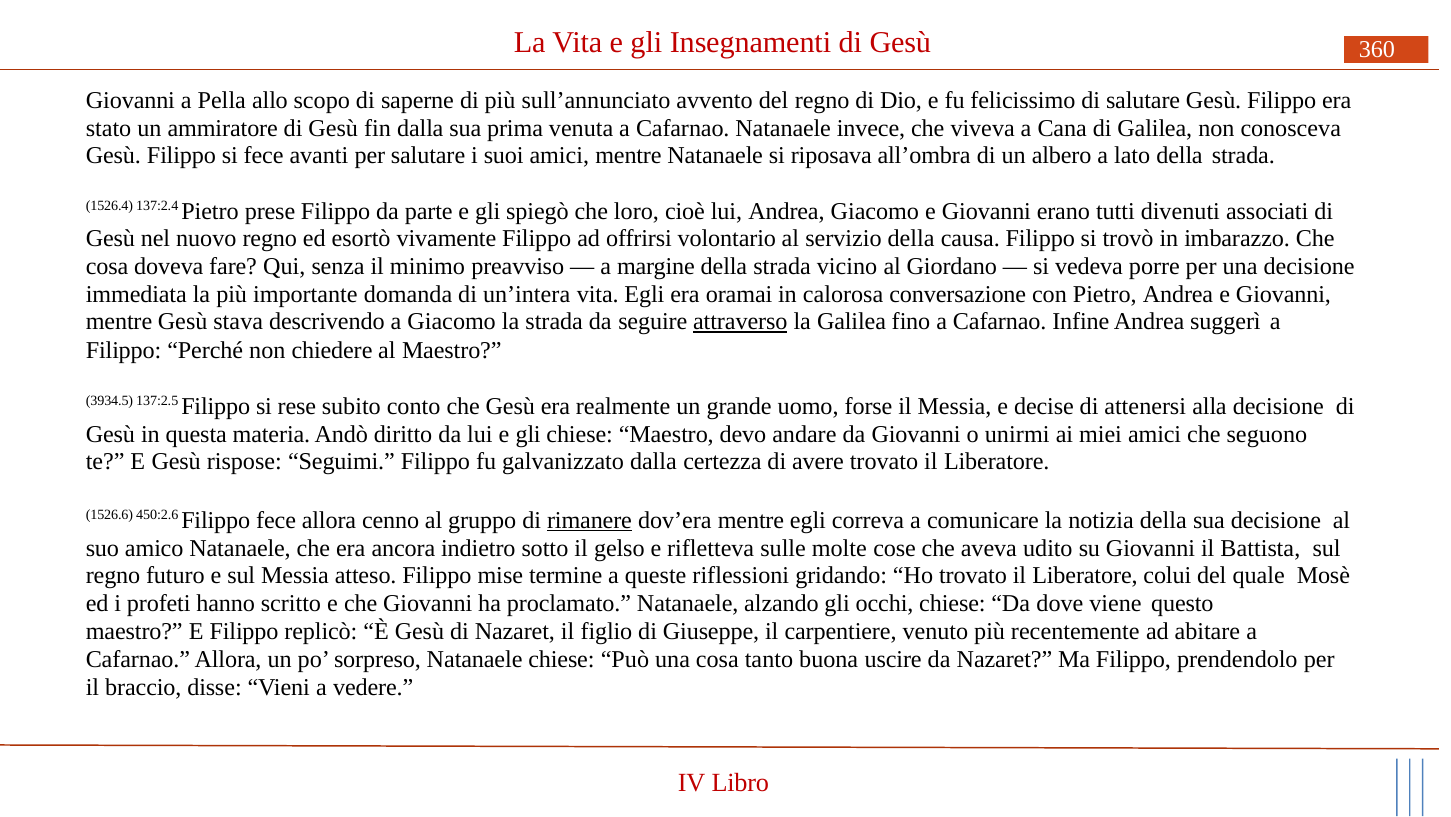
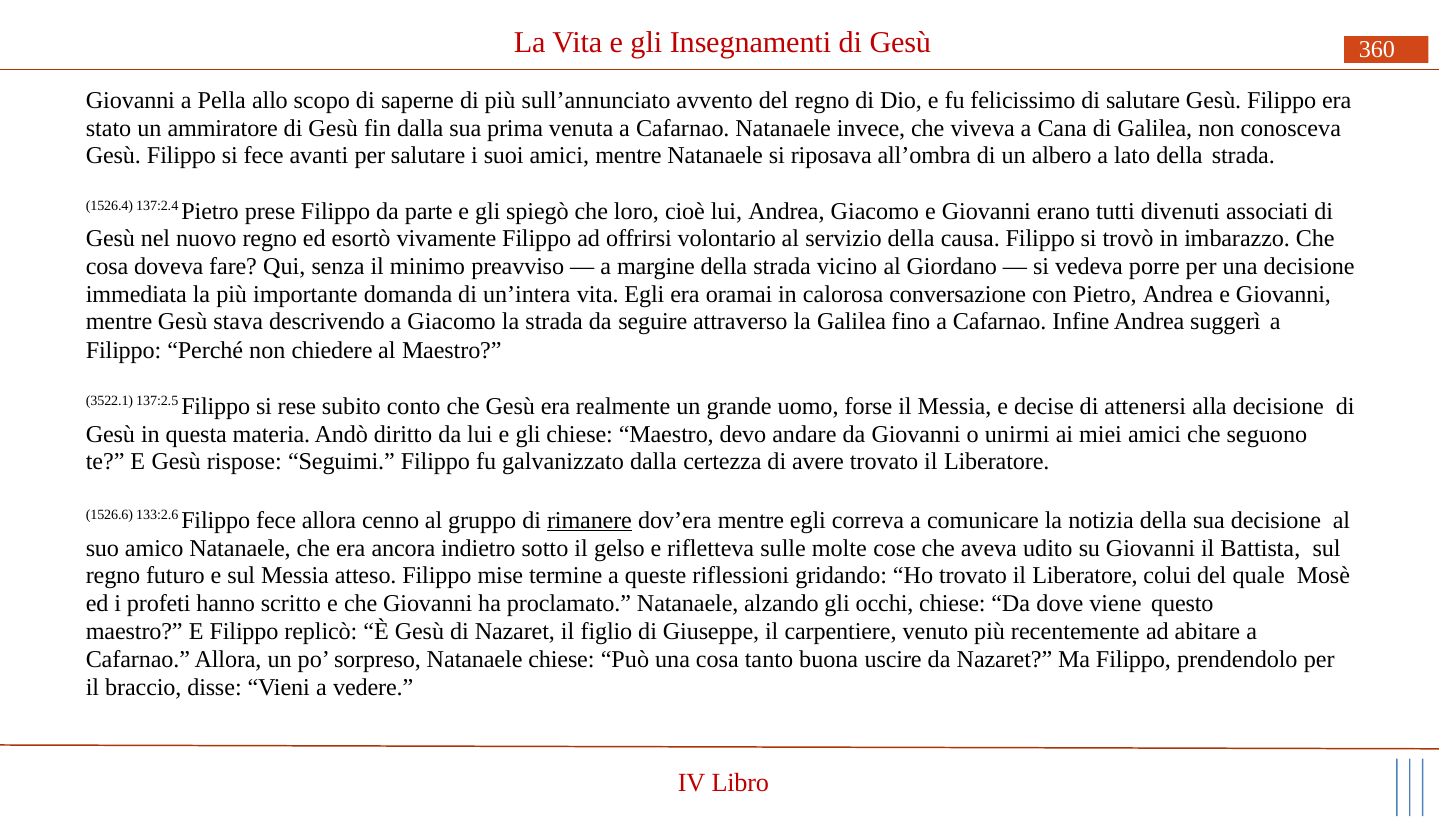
attraverso underline: present -> none
3934.5: 3934.5 -> 3522.1
450:2.6: 450:2.6 -> 133:2.6
